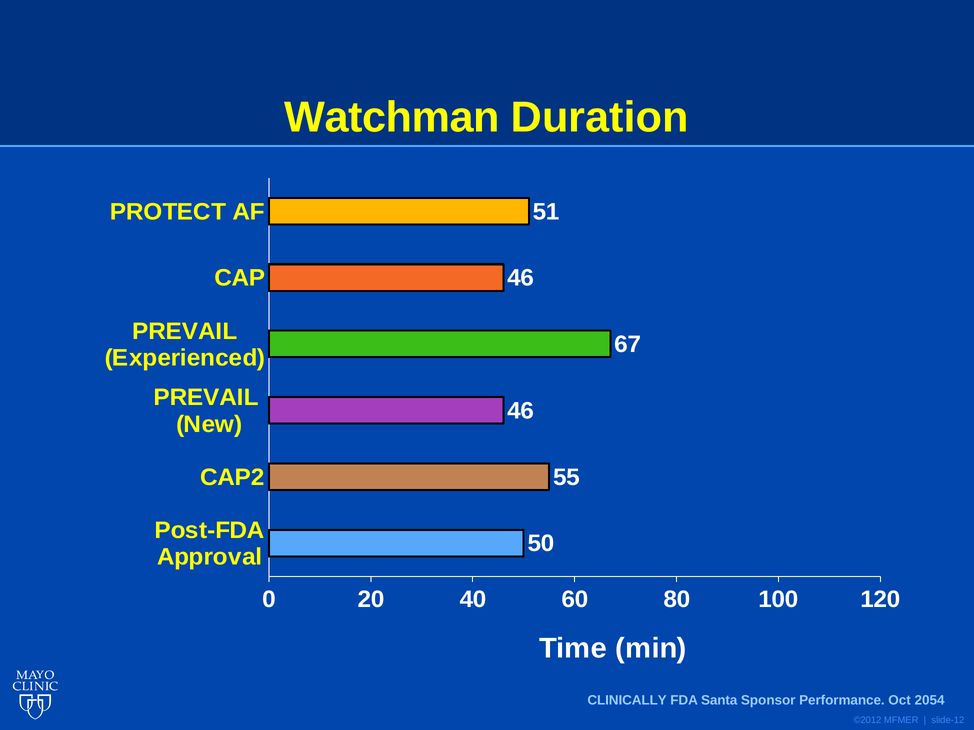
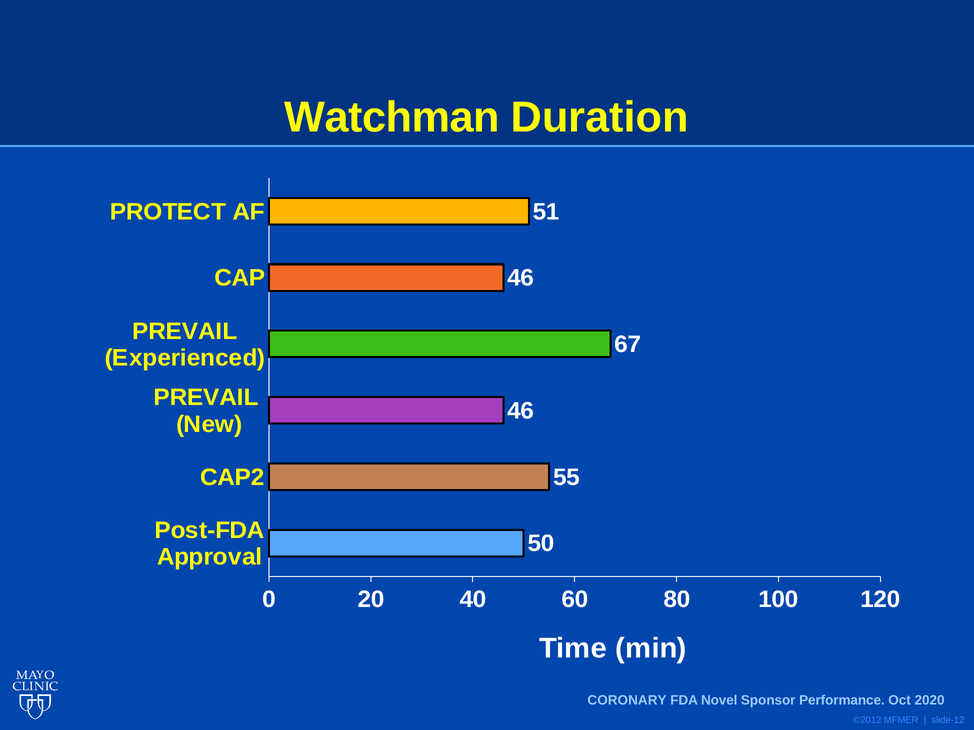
CLINICALLY: CLINICALLY -> CORONARY
Santa: Santa -> Novel
2054: 2054 -> 2020
